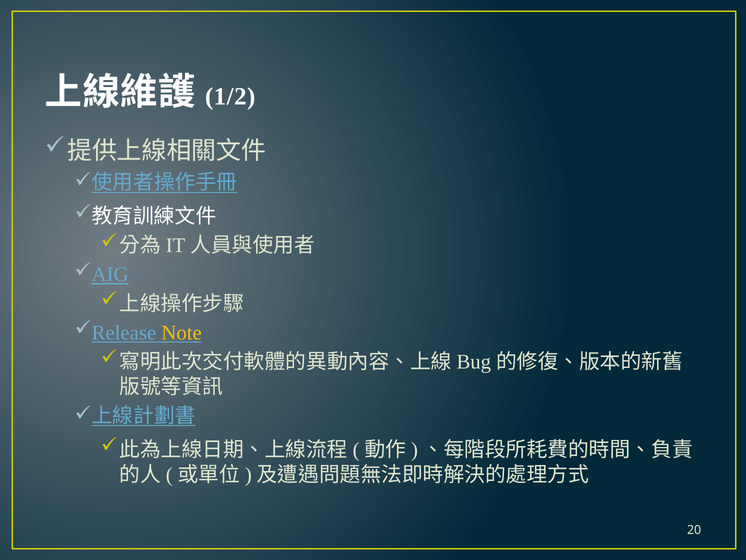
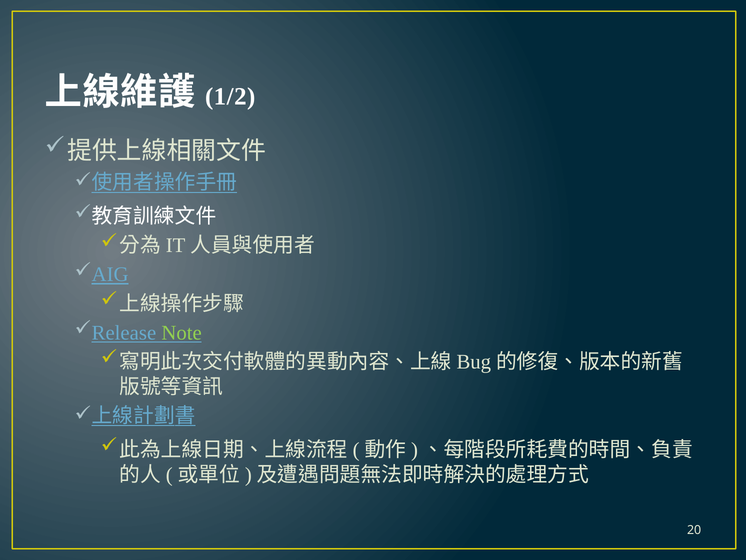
Note colour: yellow -> light green
